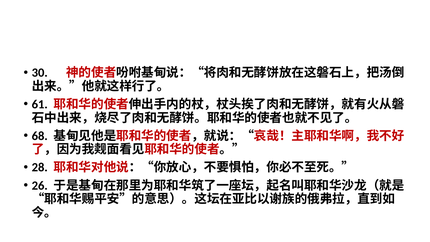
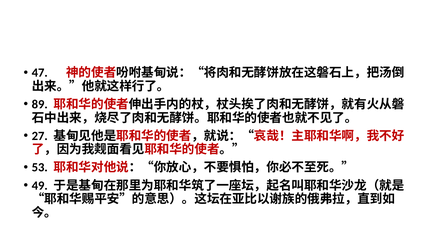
30: 30 -> 47
61: 61 -> 89
68: 68 -> 27
28: 28 -> 53
26: 26 -> 49
